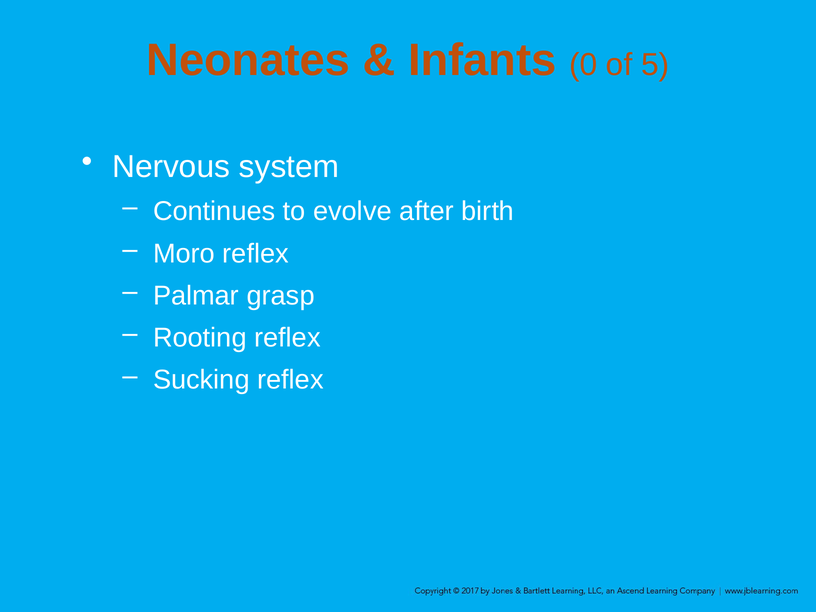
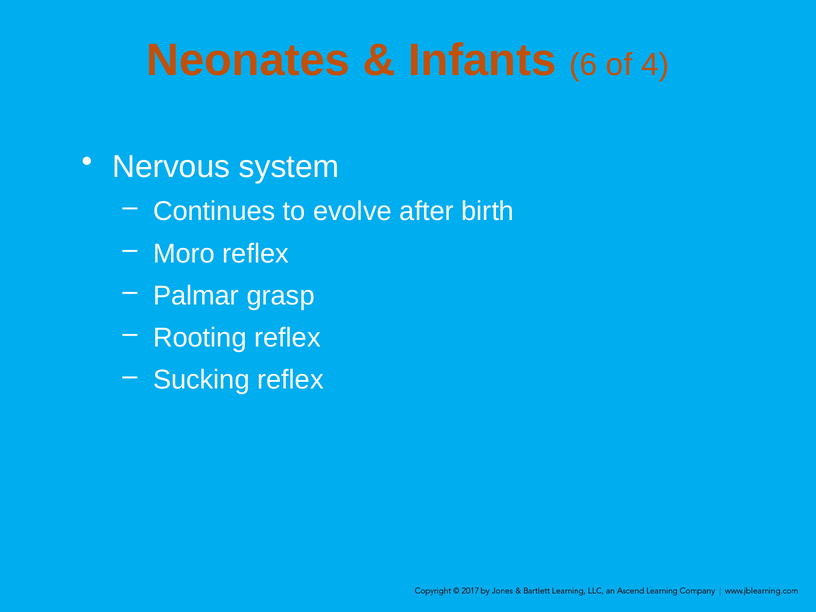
0: 0 -> 6
5: 5 -> 4
